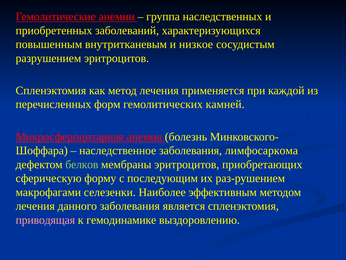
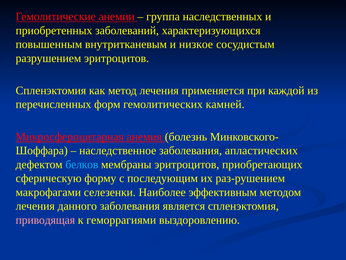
лимфосаркома: лимфосаркома -> апластических
белков colour: light green -> light blue
гемодинамике: гемодинамике -> геморрагиями
